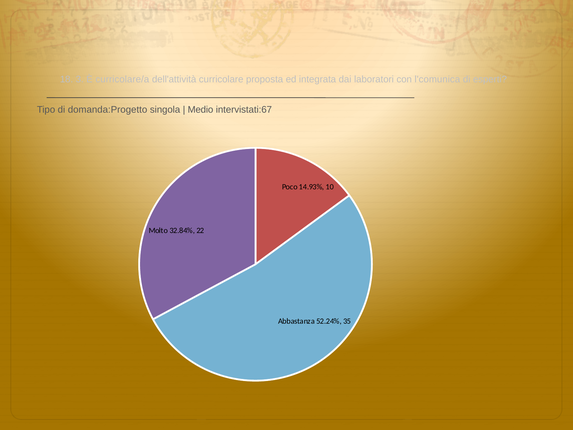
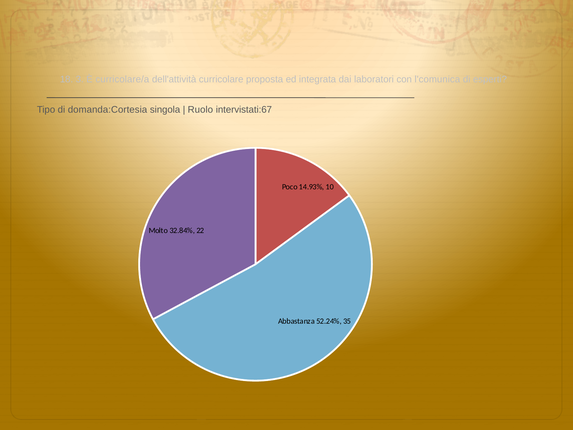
domanda:Progetto: domanda:Progetto -> domanda:Cortesia
Medio: Medio -> Ruolo
